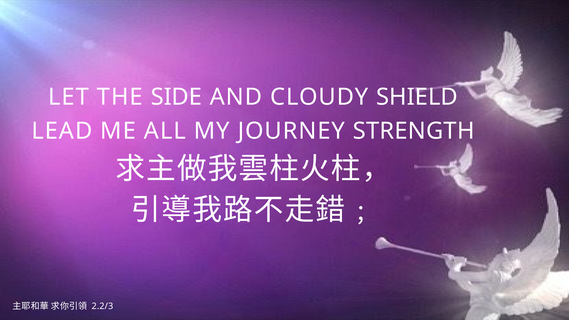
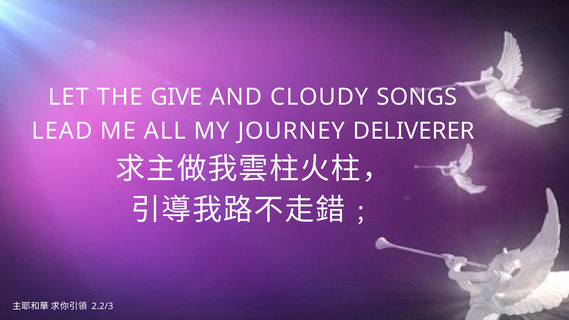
SIDE: SIDE -> GIVE
SHIELD: SHIELD -> SONGS
STRENGTH: STRENGTH -> DELIVERER
